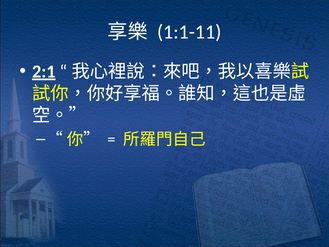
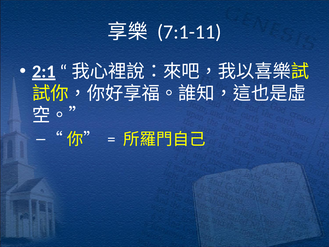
1:1-11: 1:1-11 -> 7:1-11
